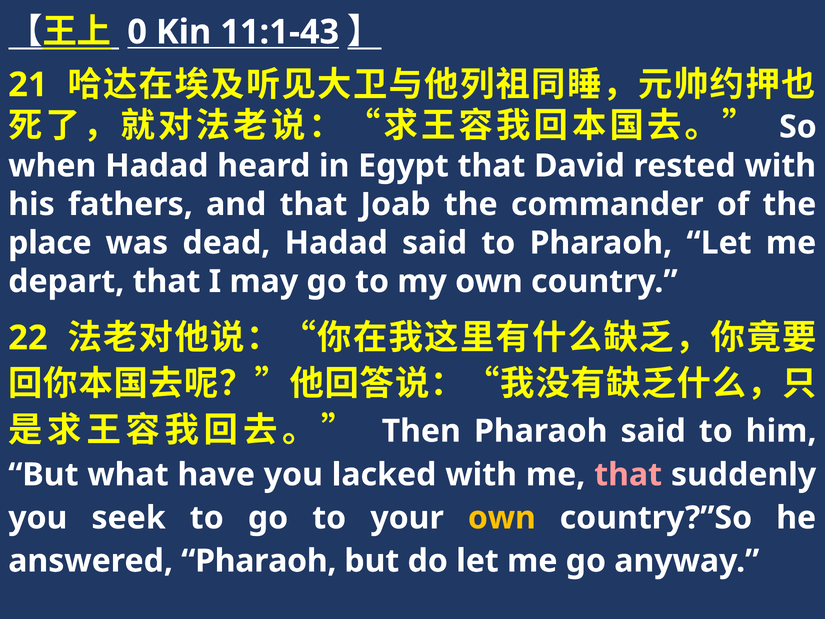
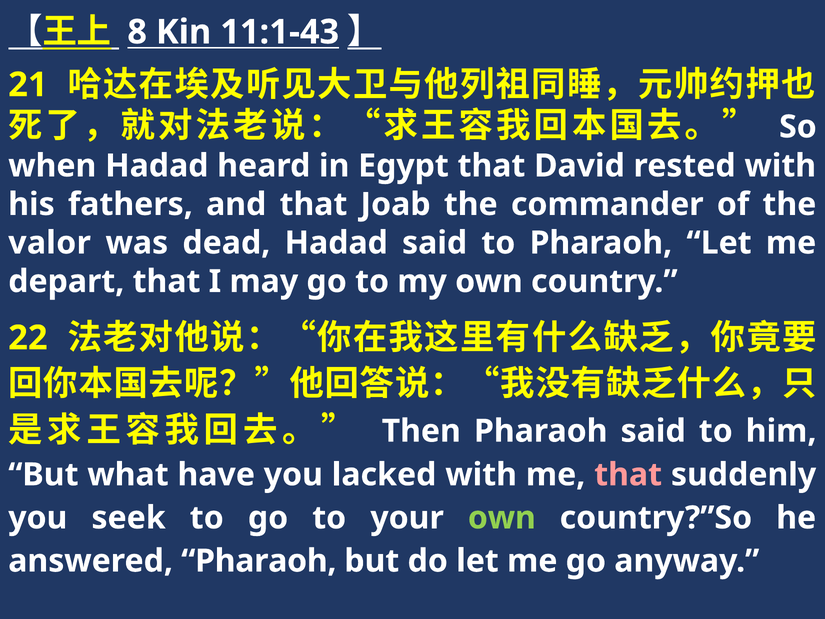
0: 0 -> 8
place: place -> valor
own at (502, 518) colour: yellow -> light green
